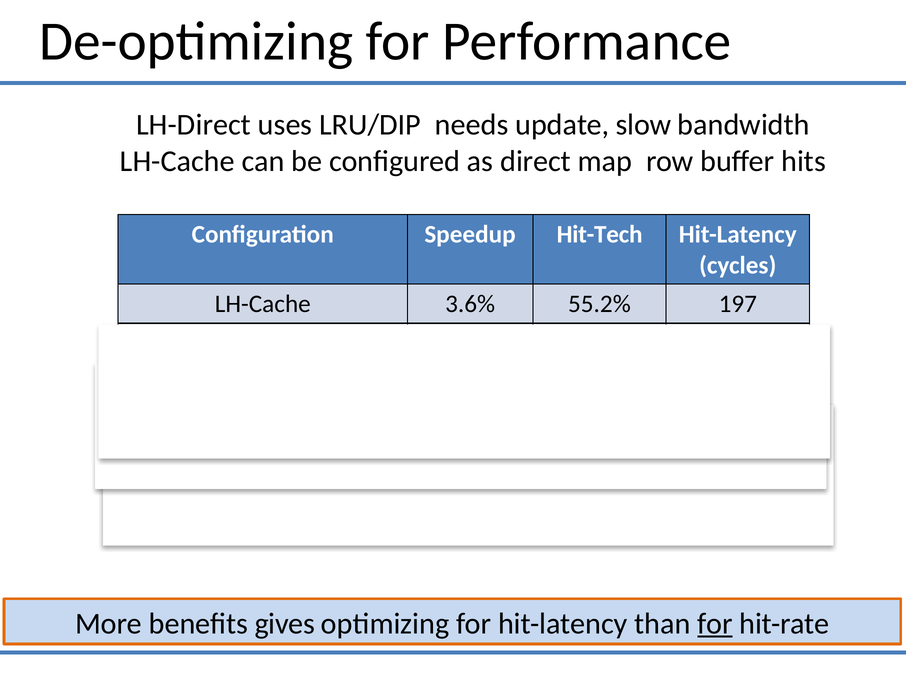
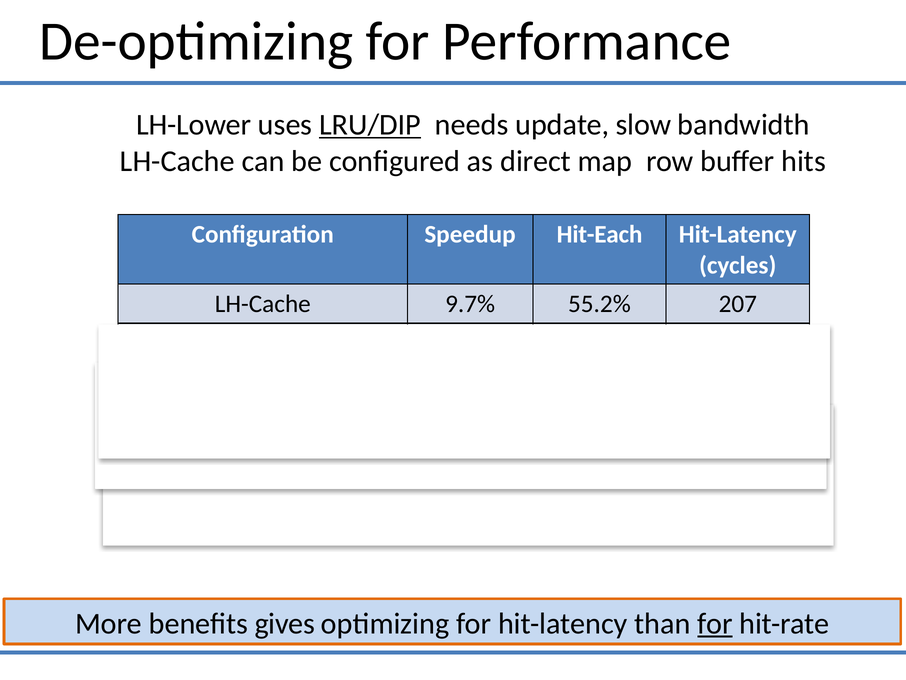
LH-Direct: LH-Direct -> LH-Lower
LRU/DIP underline: none -> present
Hit-Tech: Hit-Tech -> Hit-Each
3.6%: 3.6% -> 9.7%
197: 197 -> 207
